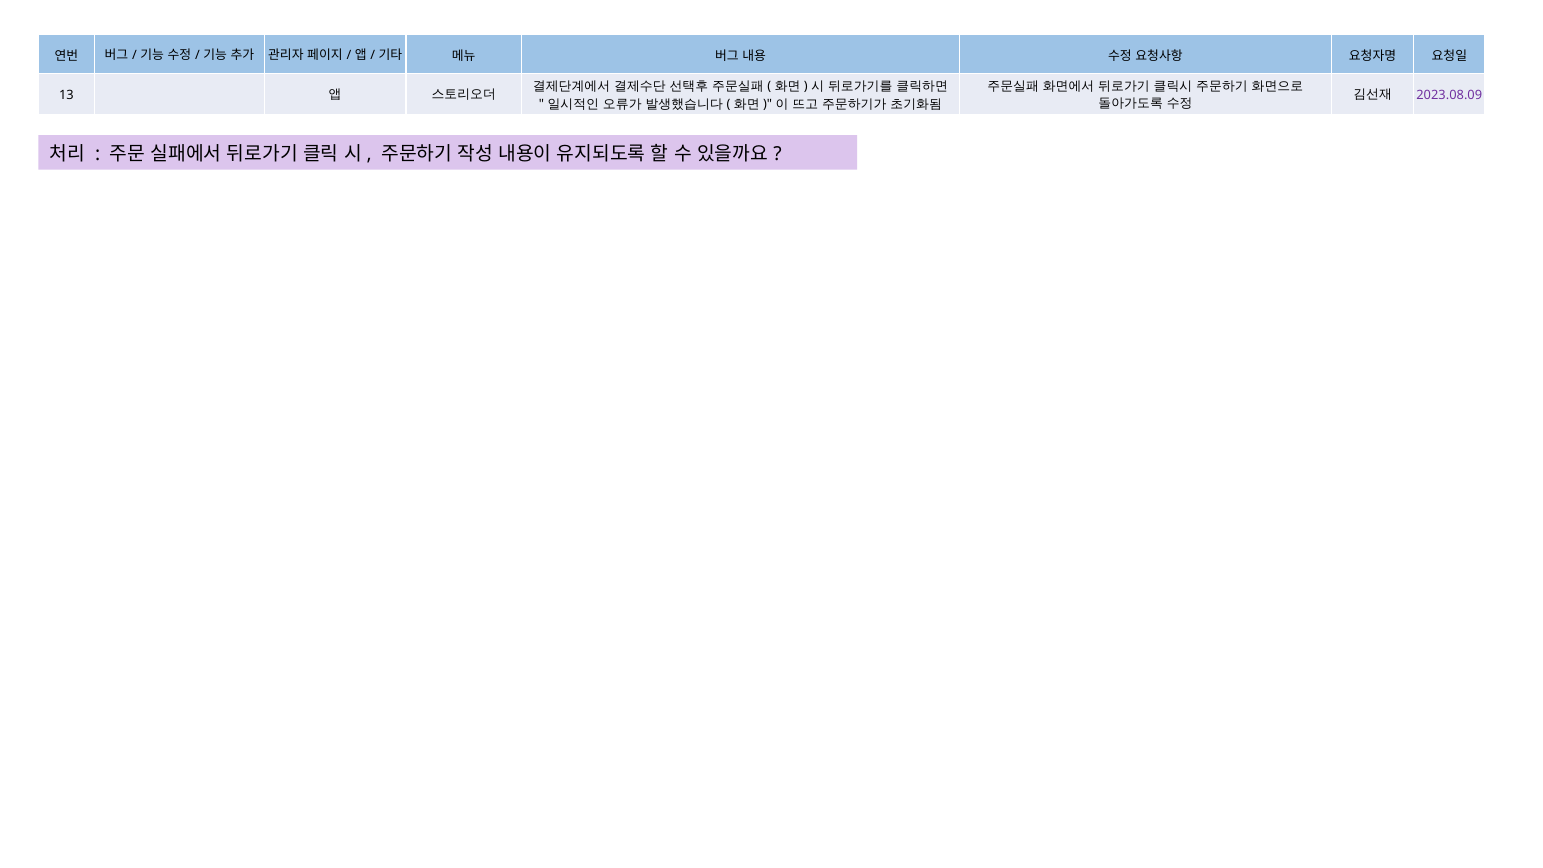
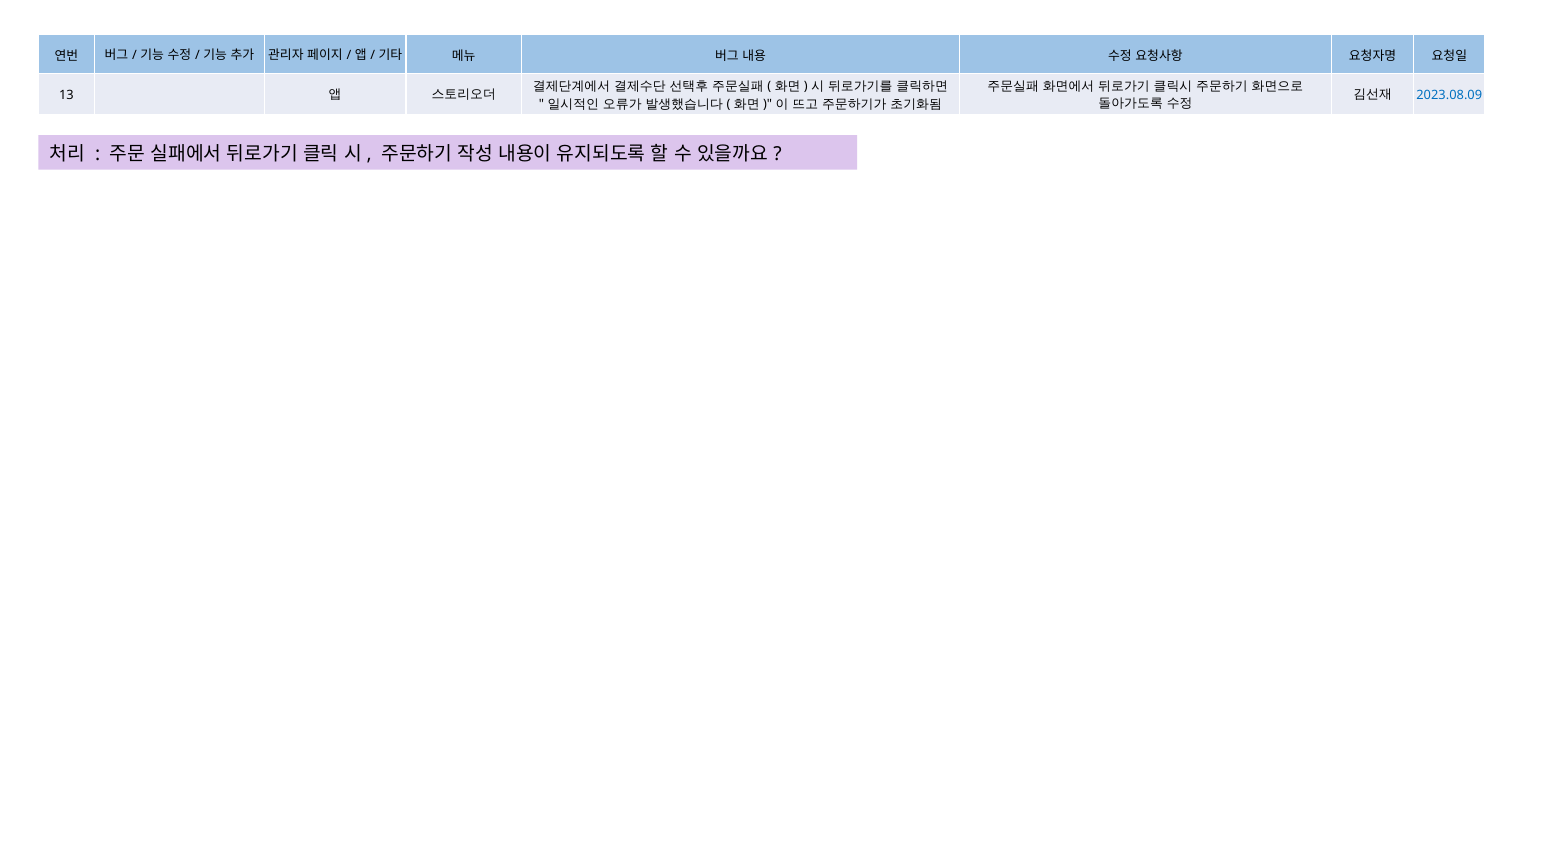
2023.08.09 colour: purple -> blue
